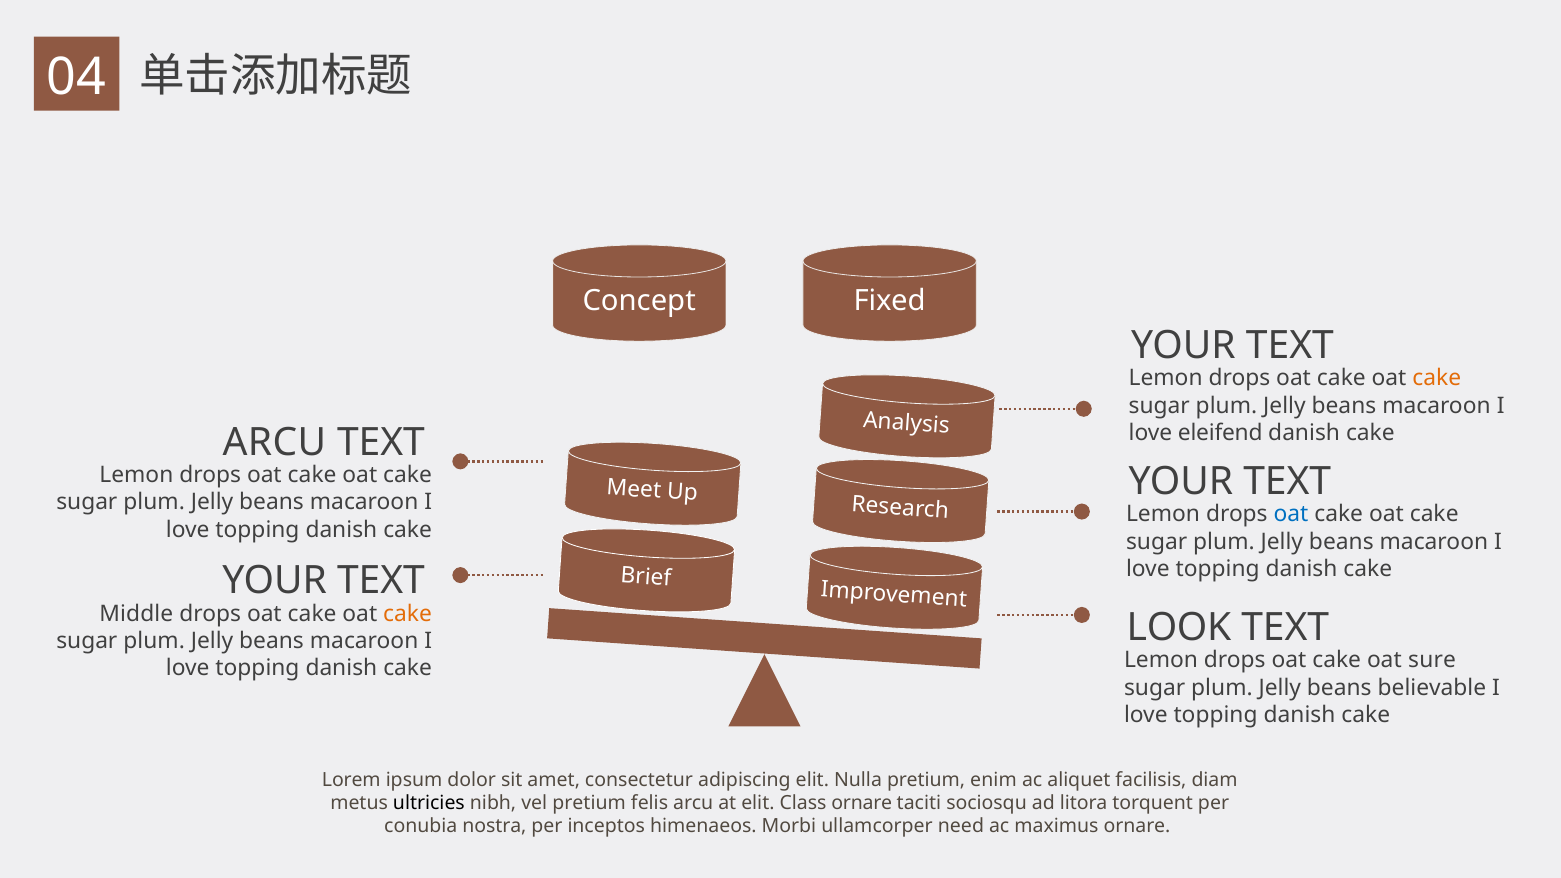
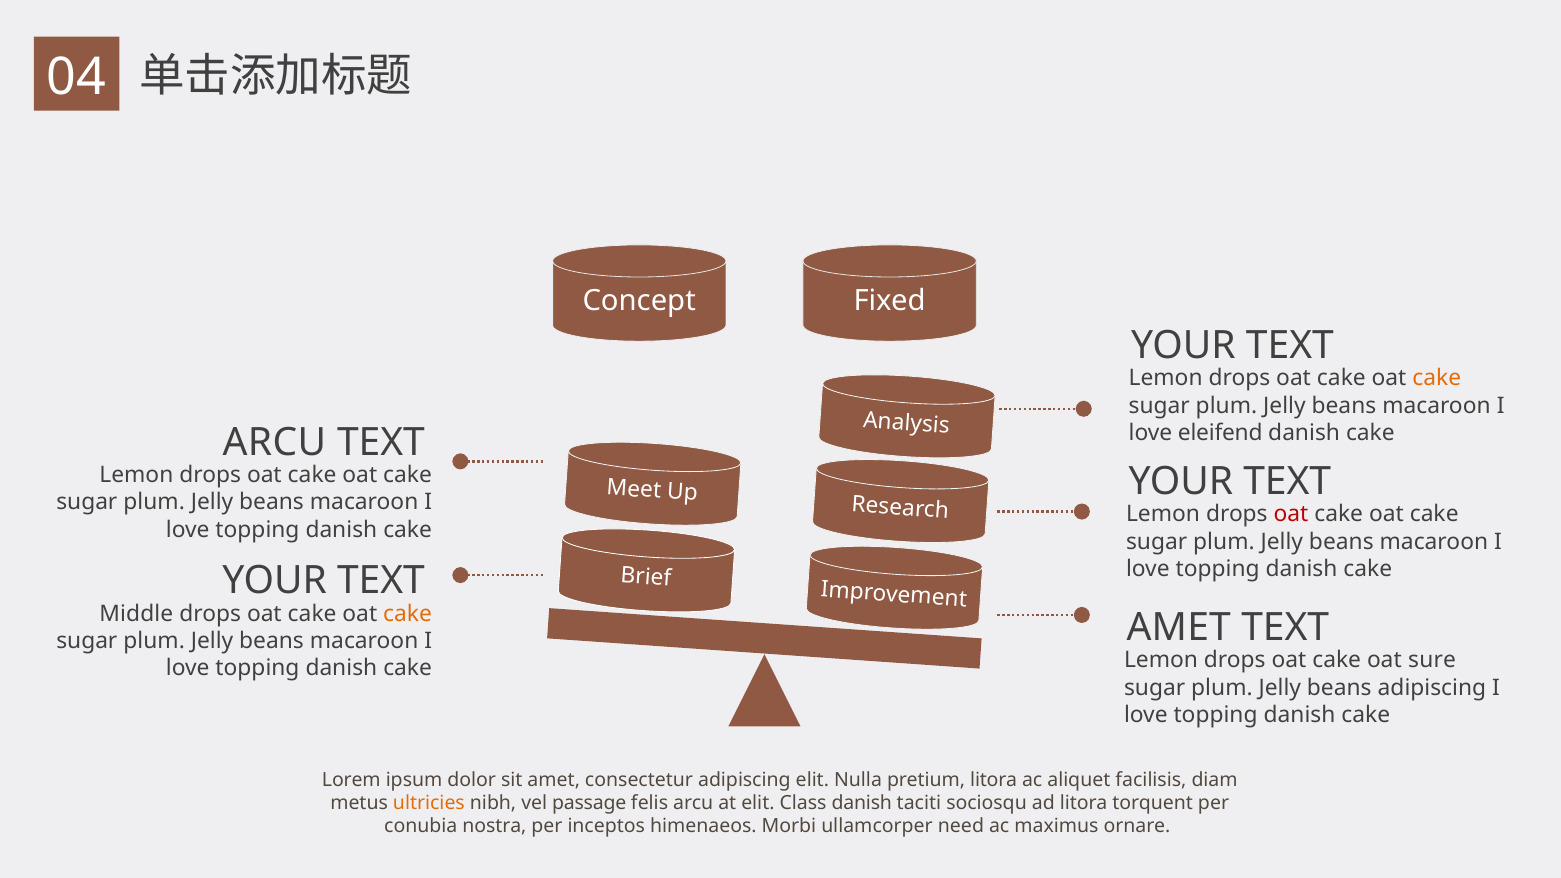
oat at (1291, 514) colour: blue -> red
LOOK at (1179, 627): LOOK -> AMET
beans believable: believable -> adipiscing
pretium enim: enim -> litora
ultricies colour: black -> orange
vel pretium: pretium -> passage
Class ornare: ornare -> danish
